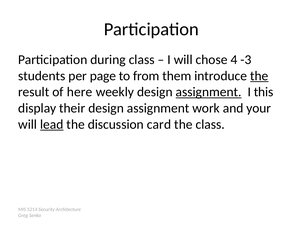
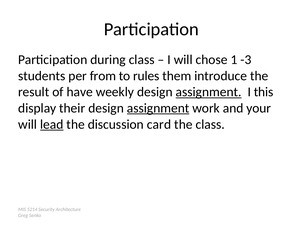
4: 4 -> 1
page: page -> from
from: from -> rules
the at (259, 76) underline: present -> none
here: here -> have
assignment at (158, 108) underline: none -> present
